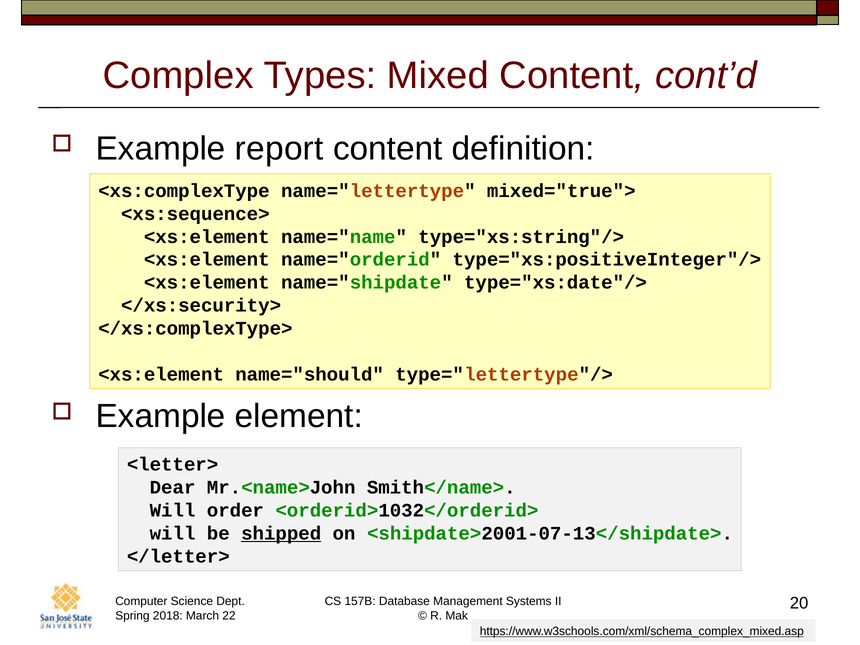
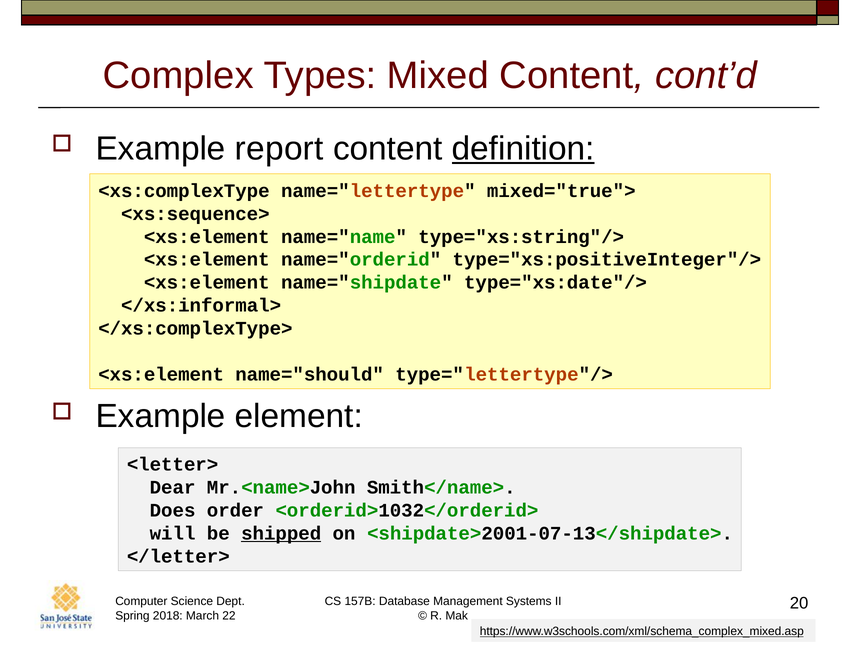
definition underline: none -> present
</xs:security>: </xs:security> -> </xs:informal>
Will at (173, 511): Will -> Does
